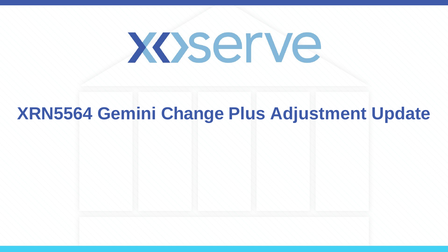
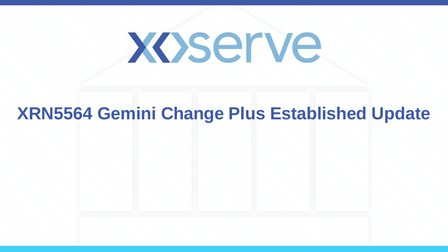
Adjustment: Adjustment -> Established
